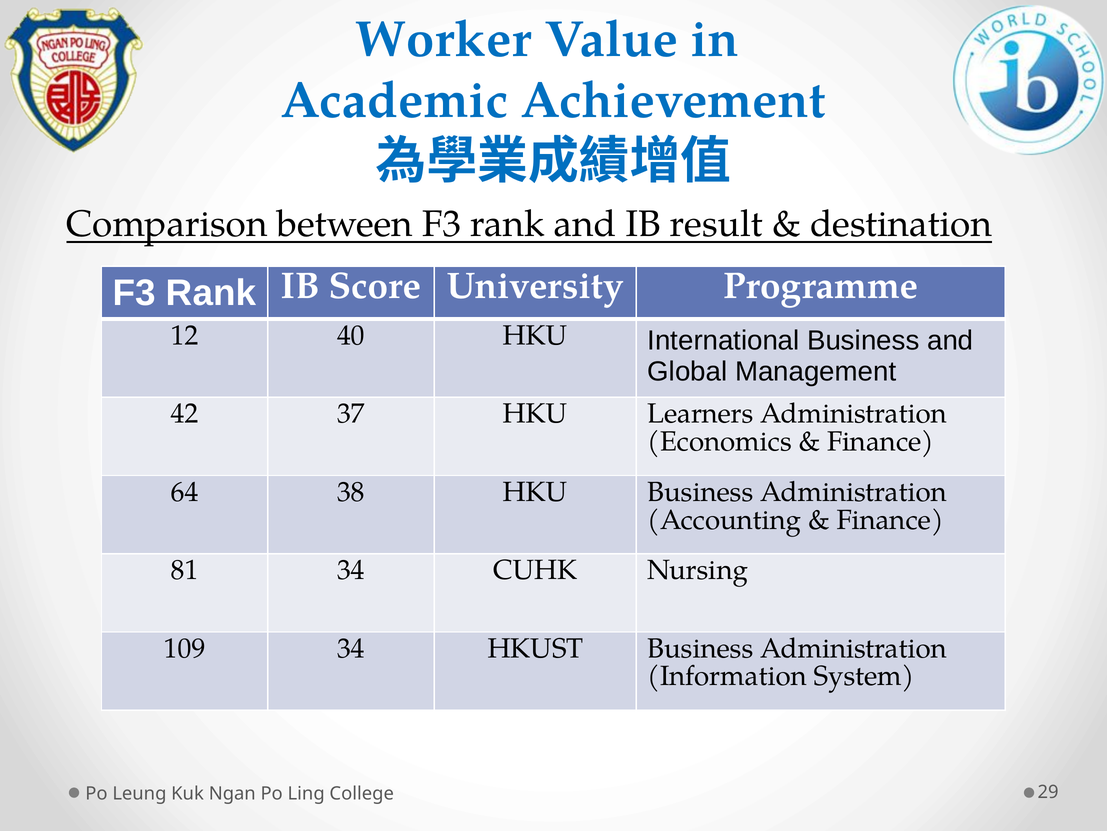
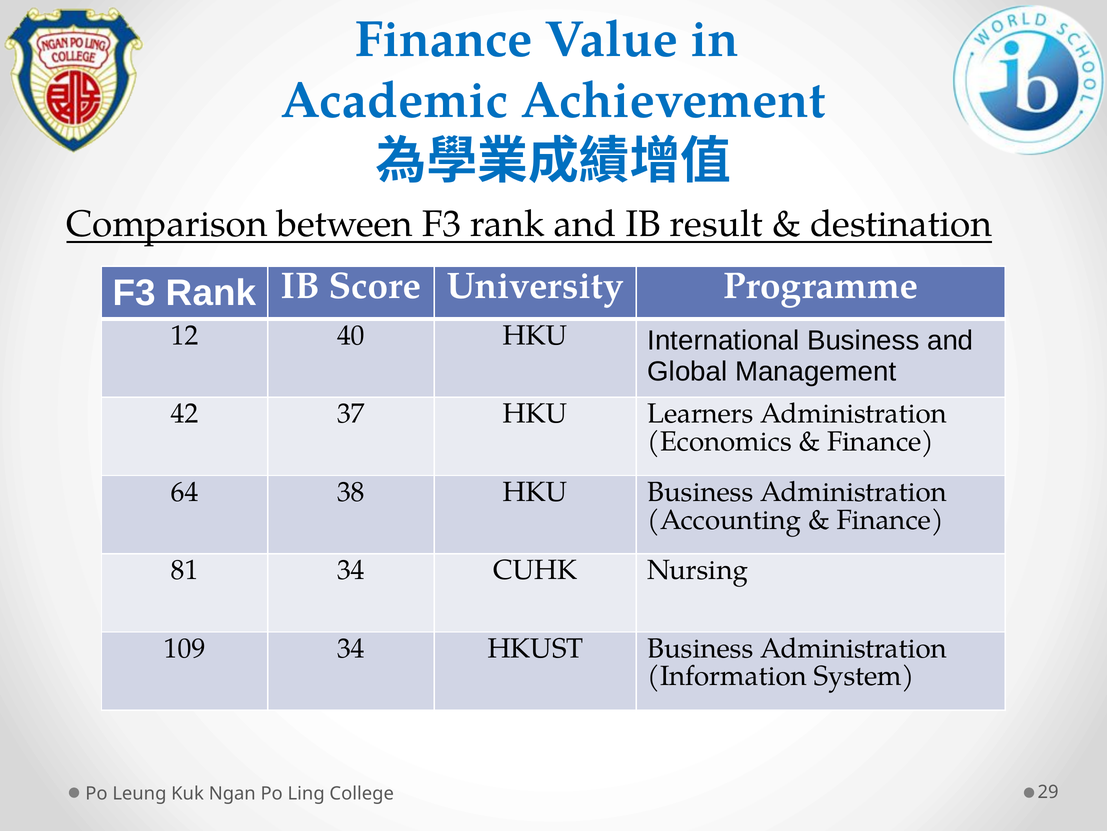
Worker at (443, 39): Worker -> Finance
